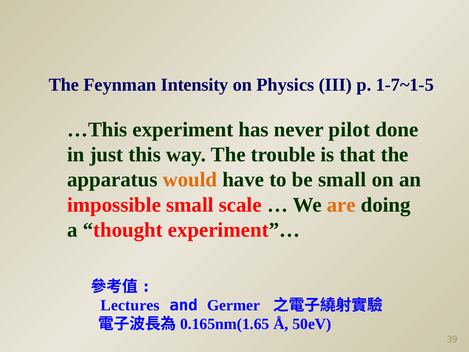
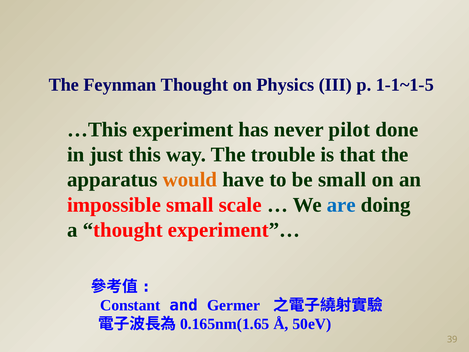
Feynman Intensity: Intensity -> Thought
1-7~1-5: 1-7~1-5 -> 1-1~1-5
are colour: orange -> blue
Lectures: Lectures -> Constant
